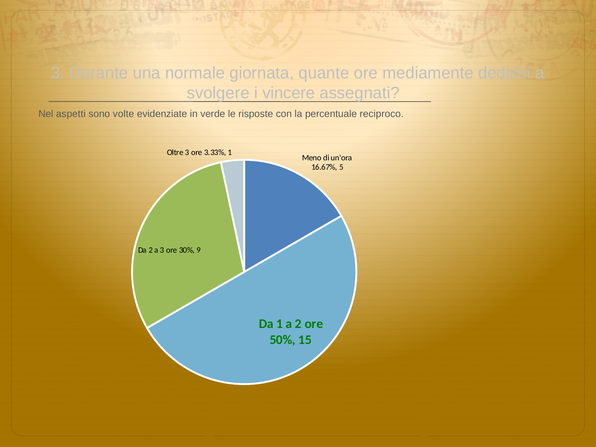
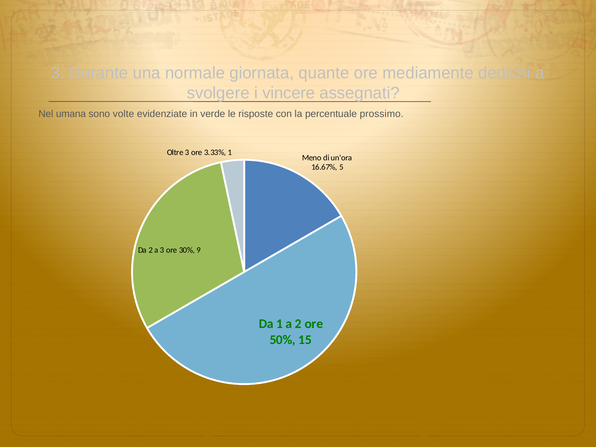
aspetti: aspetti -> umana
reciproco: reciproco -> prossimo
